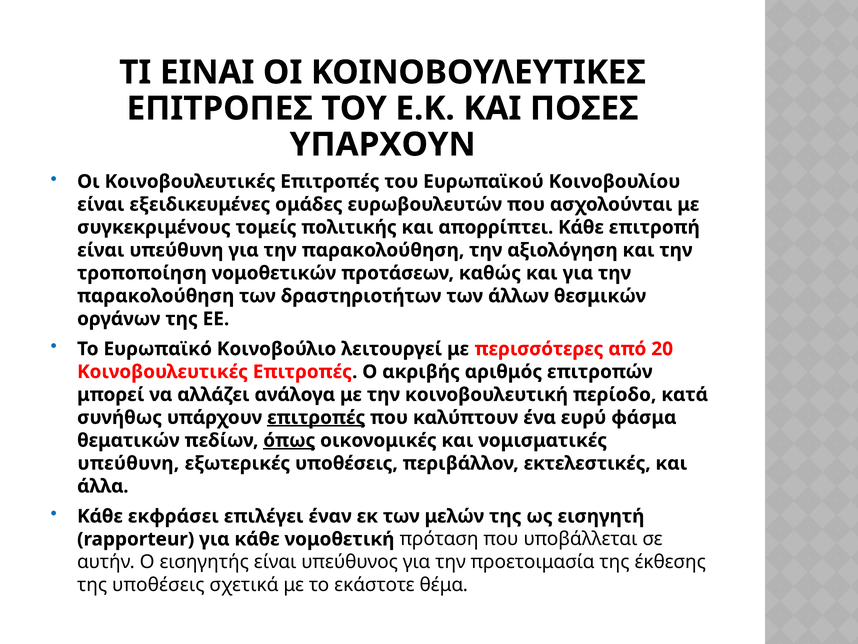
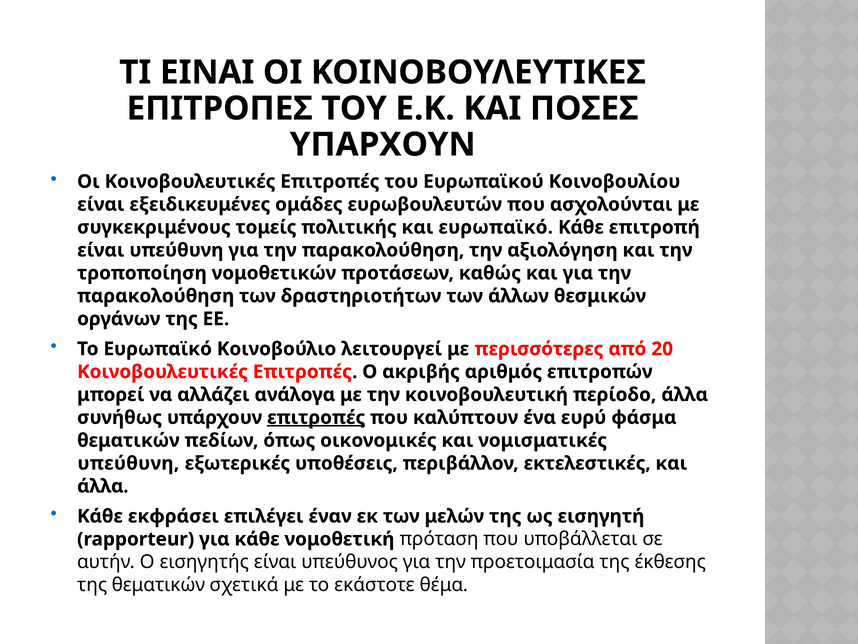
και απορρίπτει: απορρίπτει -> ευρωπαϊκό
περίοδο κατά: κατά -> άλλα
όπως underline: present -> none
της υποθέσεις: υποθέσεις -> θεματικών
